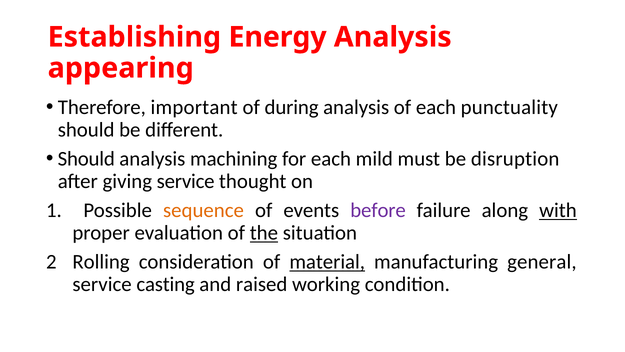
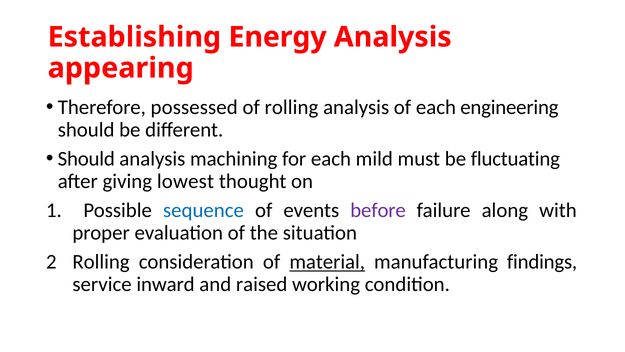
important: important -> possessed
of during: during -> rolling
punctuality: punctuality -> engineering
disruption: disruption -> fluctuating
giving service: service -> lowest
sequence colour: orange -> blue
with underline: present -> none
the underline: present -> none
general: general -> findings
casting: casting -> inward
